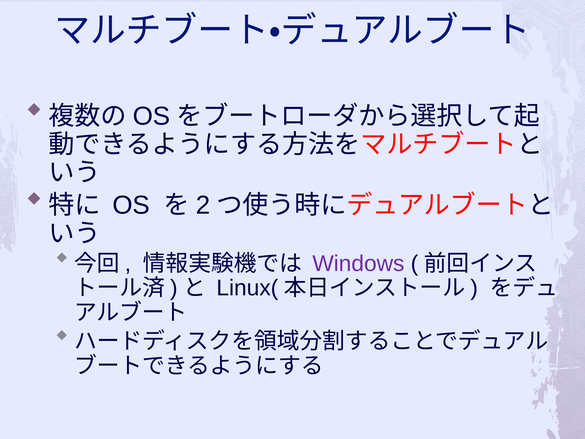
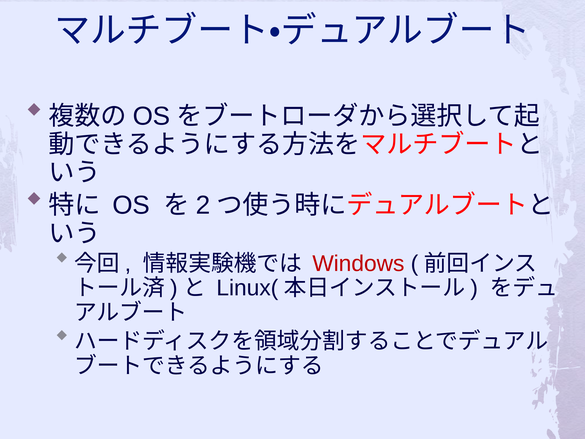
Windows colour: purple -> red
